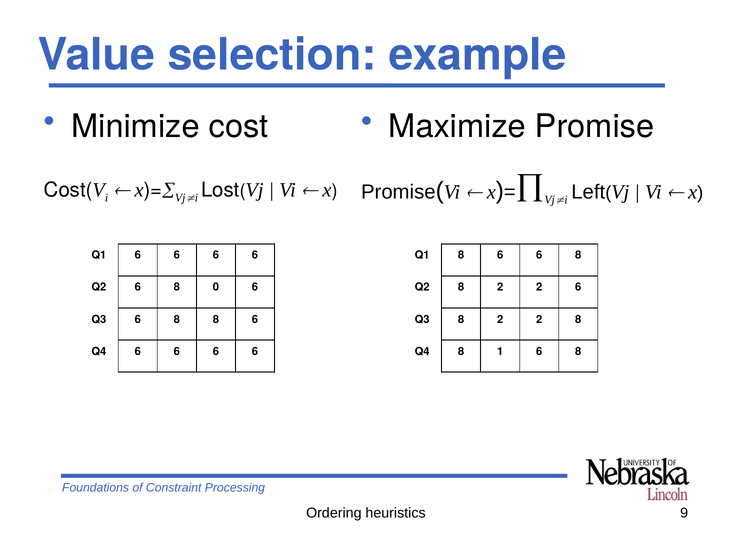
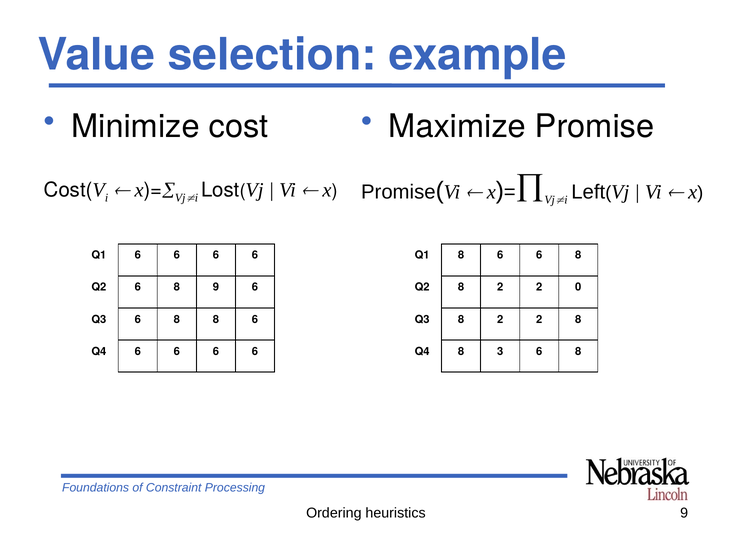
8 0: 0 -> 9
2 6: 6 -> 0
1: 1 -> 3
